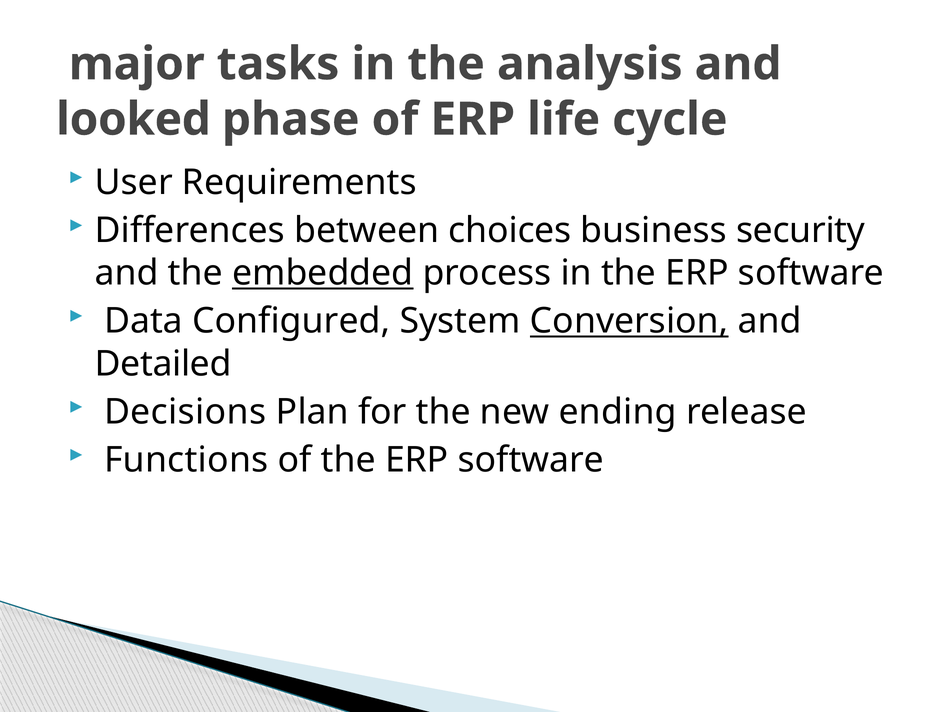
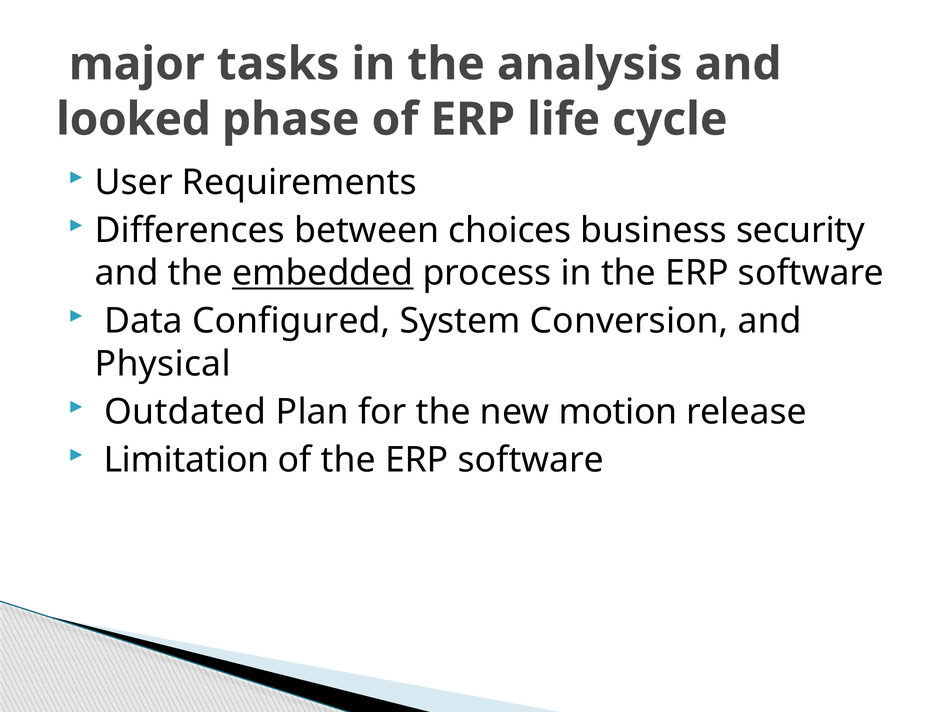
Conversion underline: present -> none
Detailed: Detailed -> Physical
Decisions: Decisions -> Outdated
ending: ending -> motion
Functions: Functions -> Limitation
